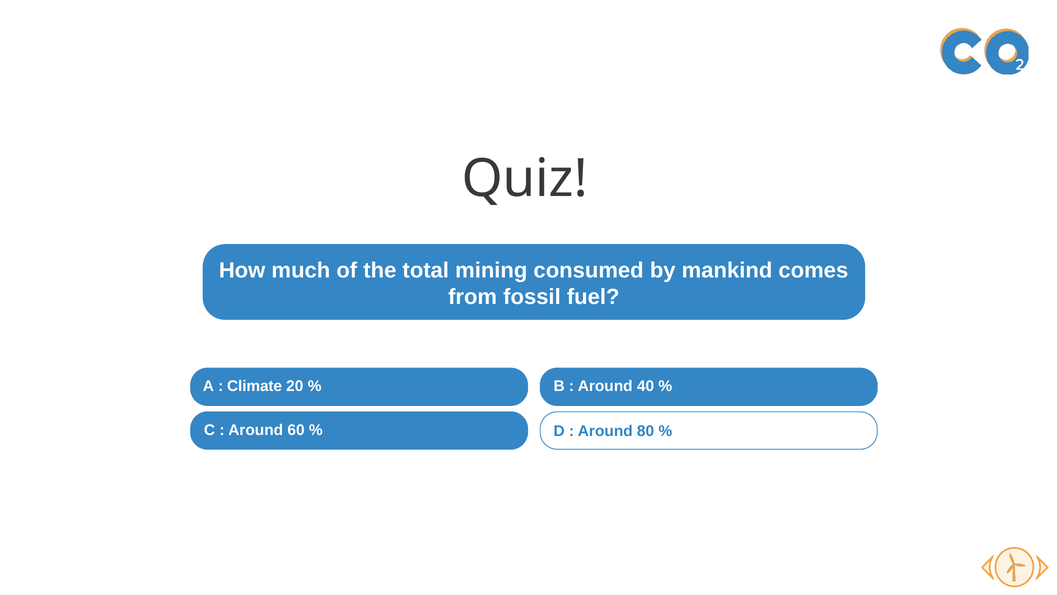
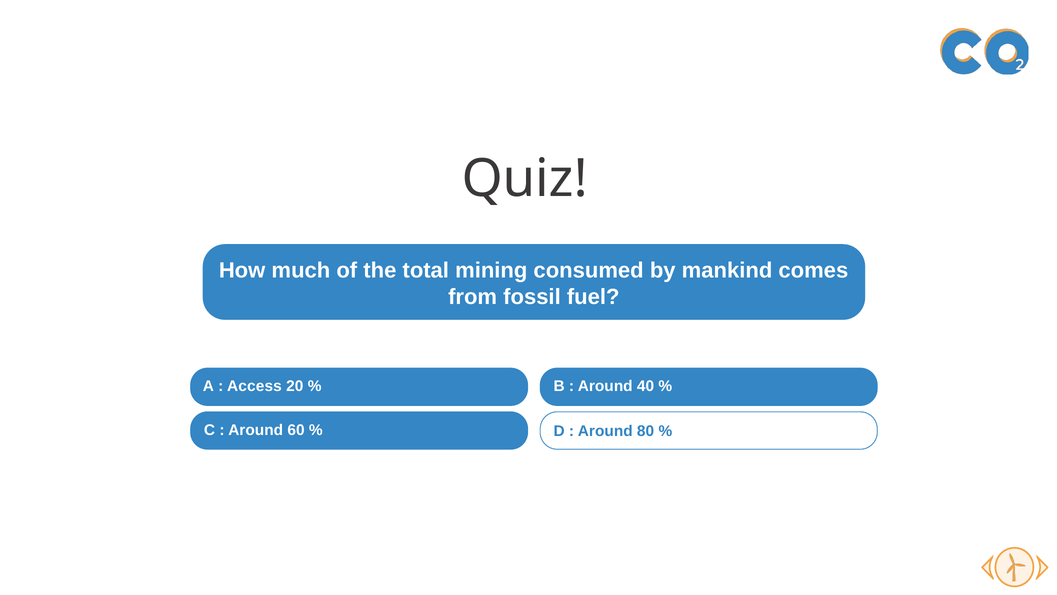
Climate: Climate -> Access
